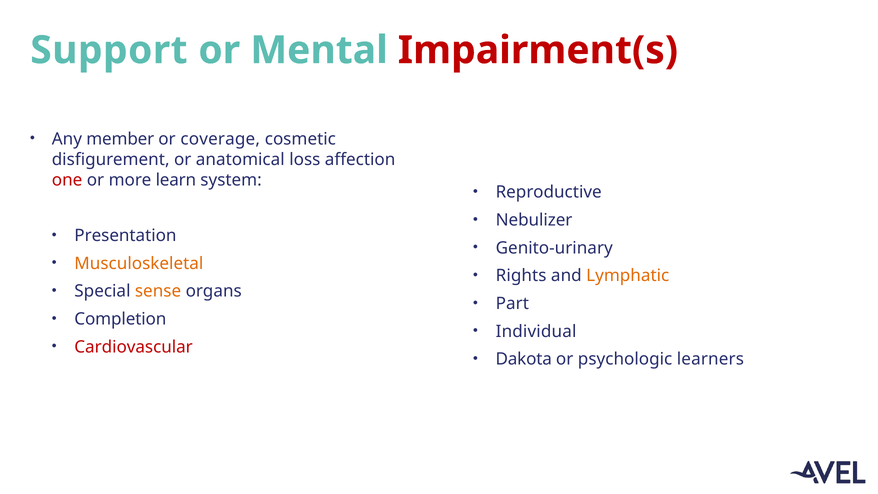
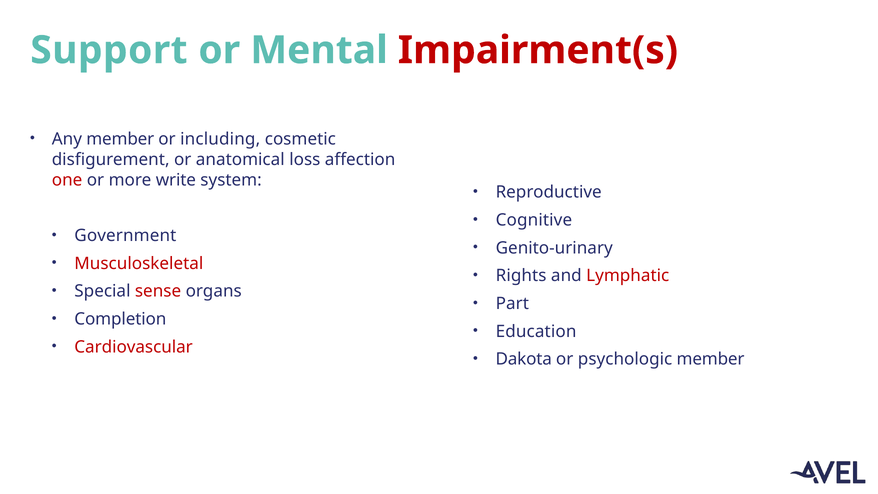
coverage: coverage -> including
learn: learn -> write
Nebulizer: Nebulizer -> Cognitive
Presentation: Presentation -> Government
Musculoskeletal colour: orange -> red
Lymphatic colour: orange -> red
sense colour: orange -> red
Individual: Individual -> Education
psychologic learners: learners -> member
